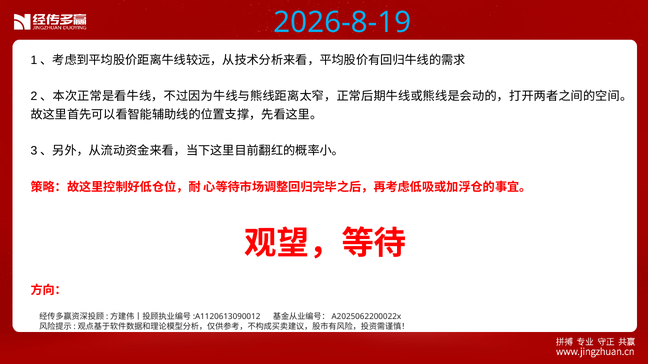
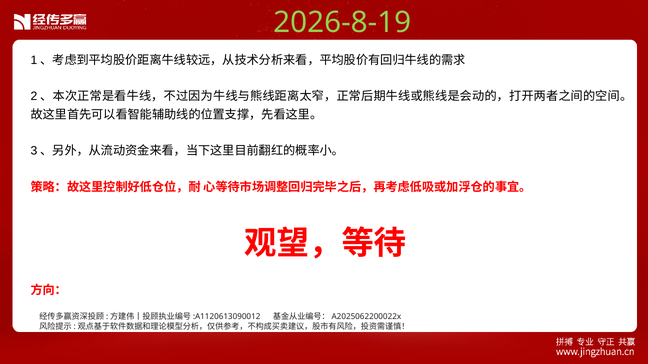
2026-8-19 colour: light blue -> light green
